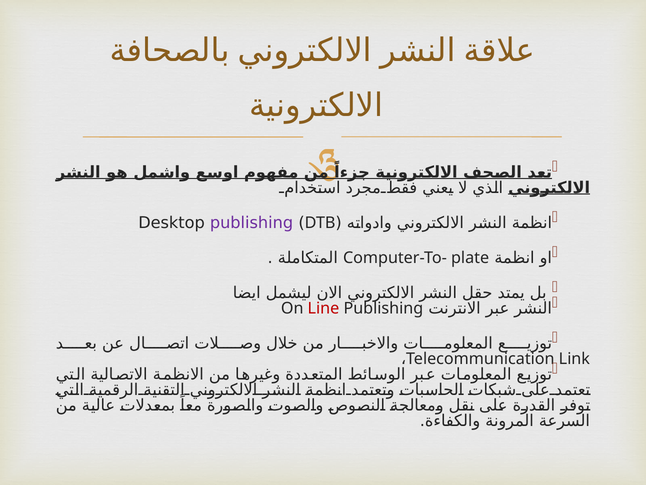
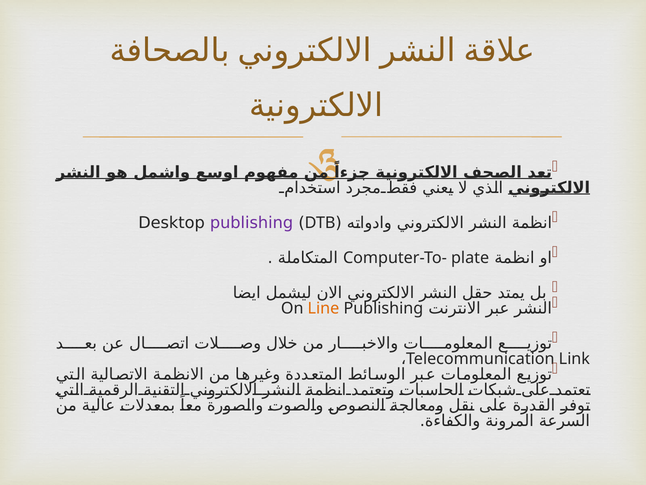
Line colour: red -> orange
